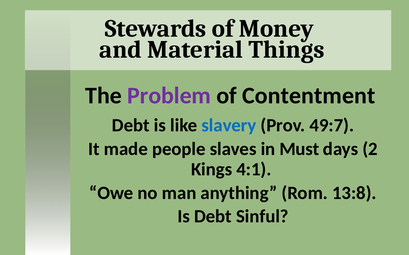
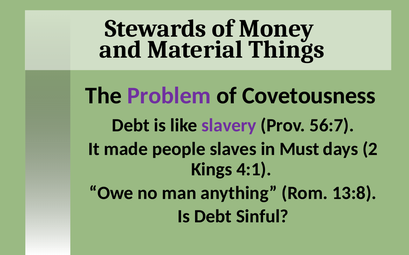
Contentment: Contentment -> Covetousness
slavery colour: blue -> purple
49:7: 49:7 -> 56:7
